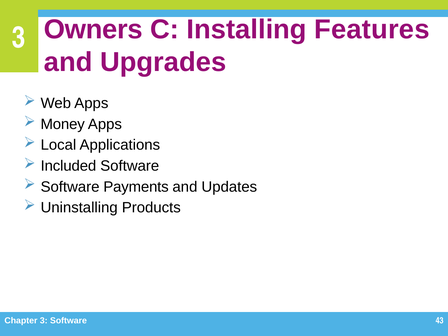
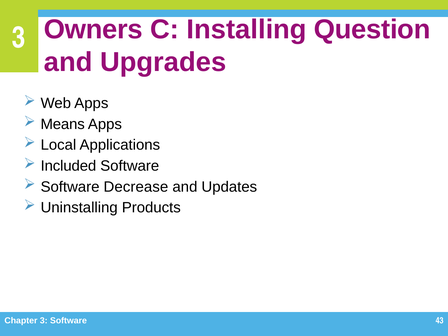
Features: Features -> Question
Money: Money -> Means
Payments: Payments -> Decrease
